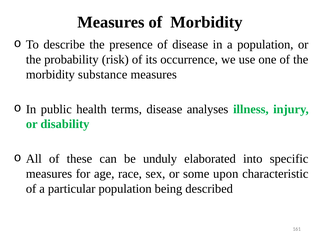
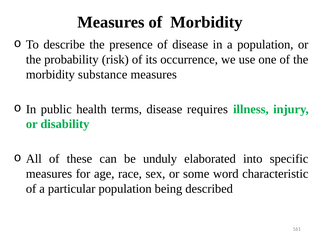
analyses: analyses -> requires
upon: upon -> word
